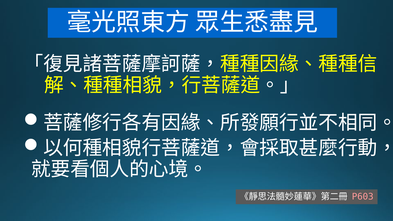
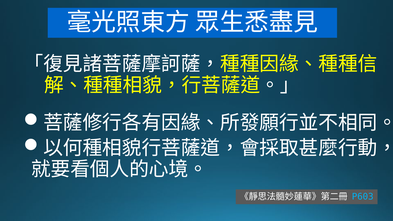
P603 colour: pink -> light blue
